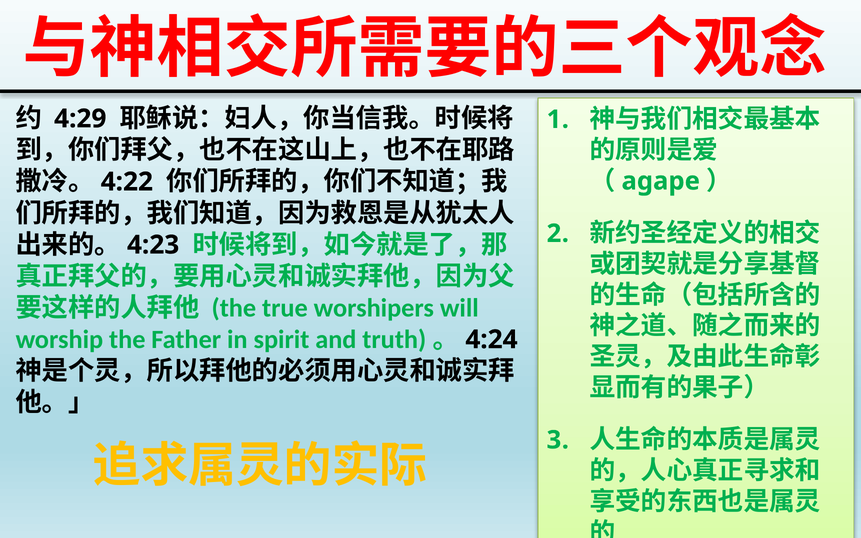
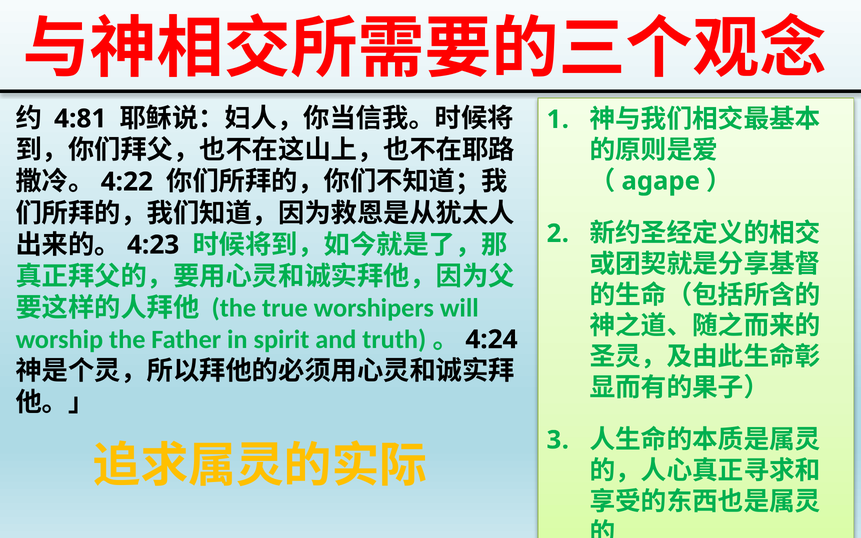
4:29: 4:29 -> 4:81
